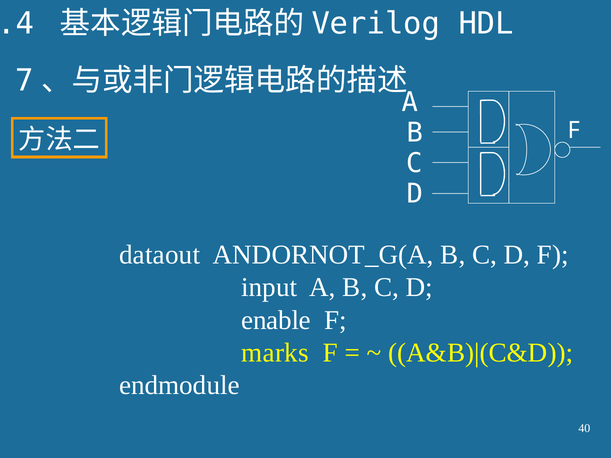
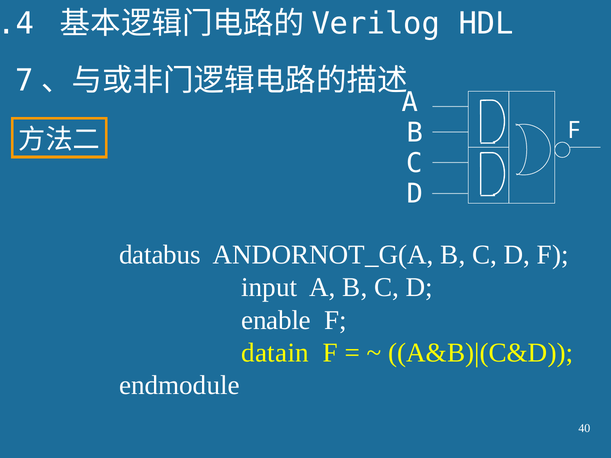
dataout: dataout -> databus
marks: marks -> datain
